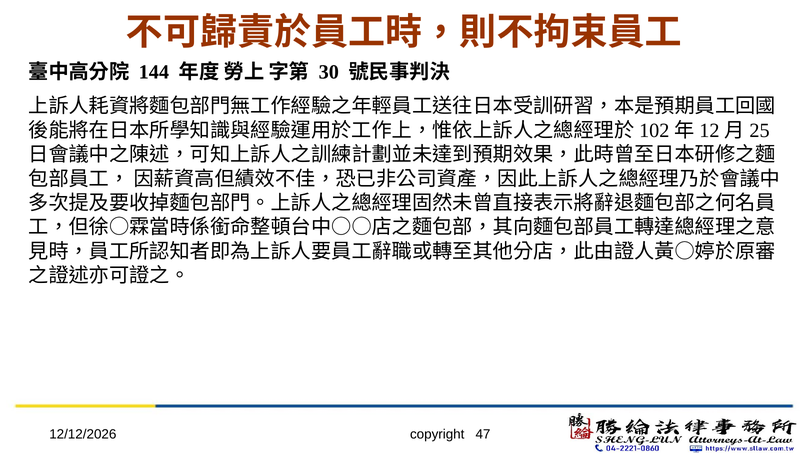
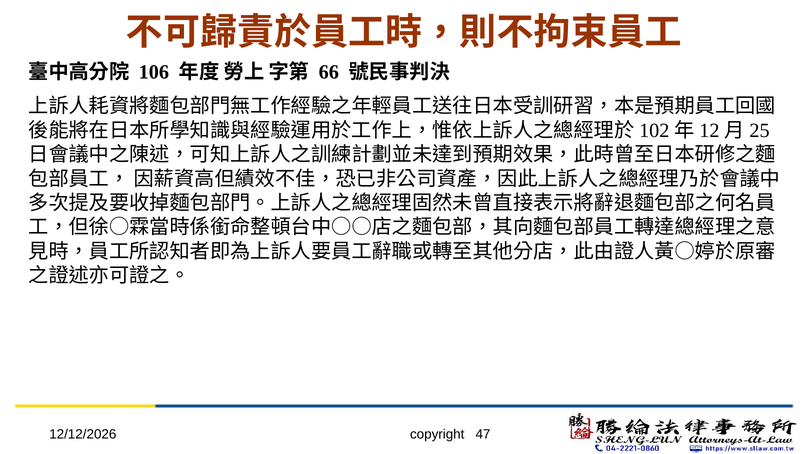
144: 144 -> 106
30: 30 -> 66
